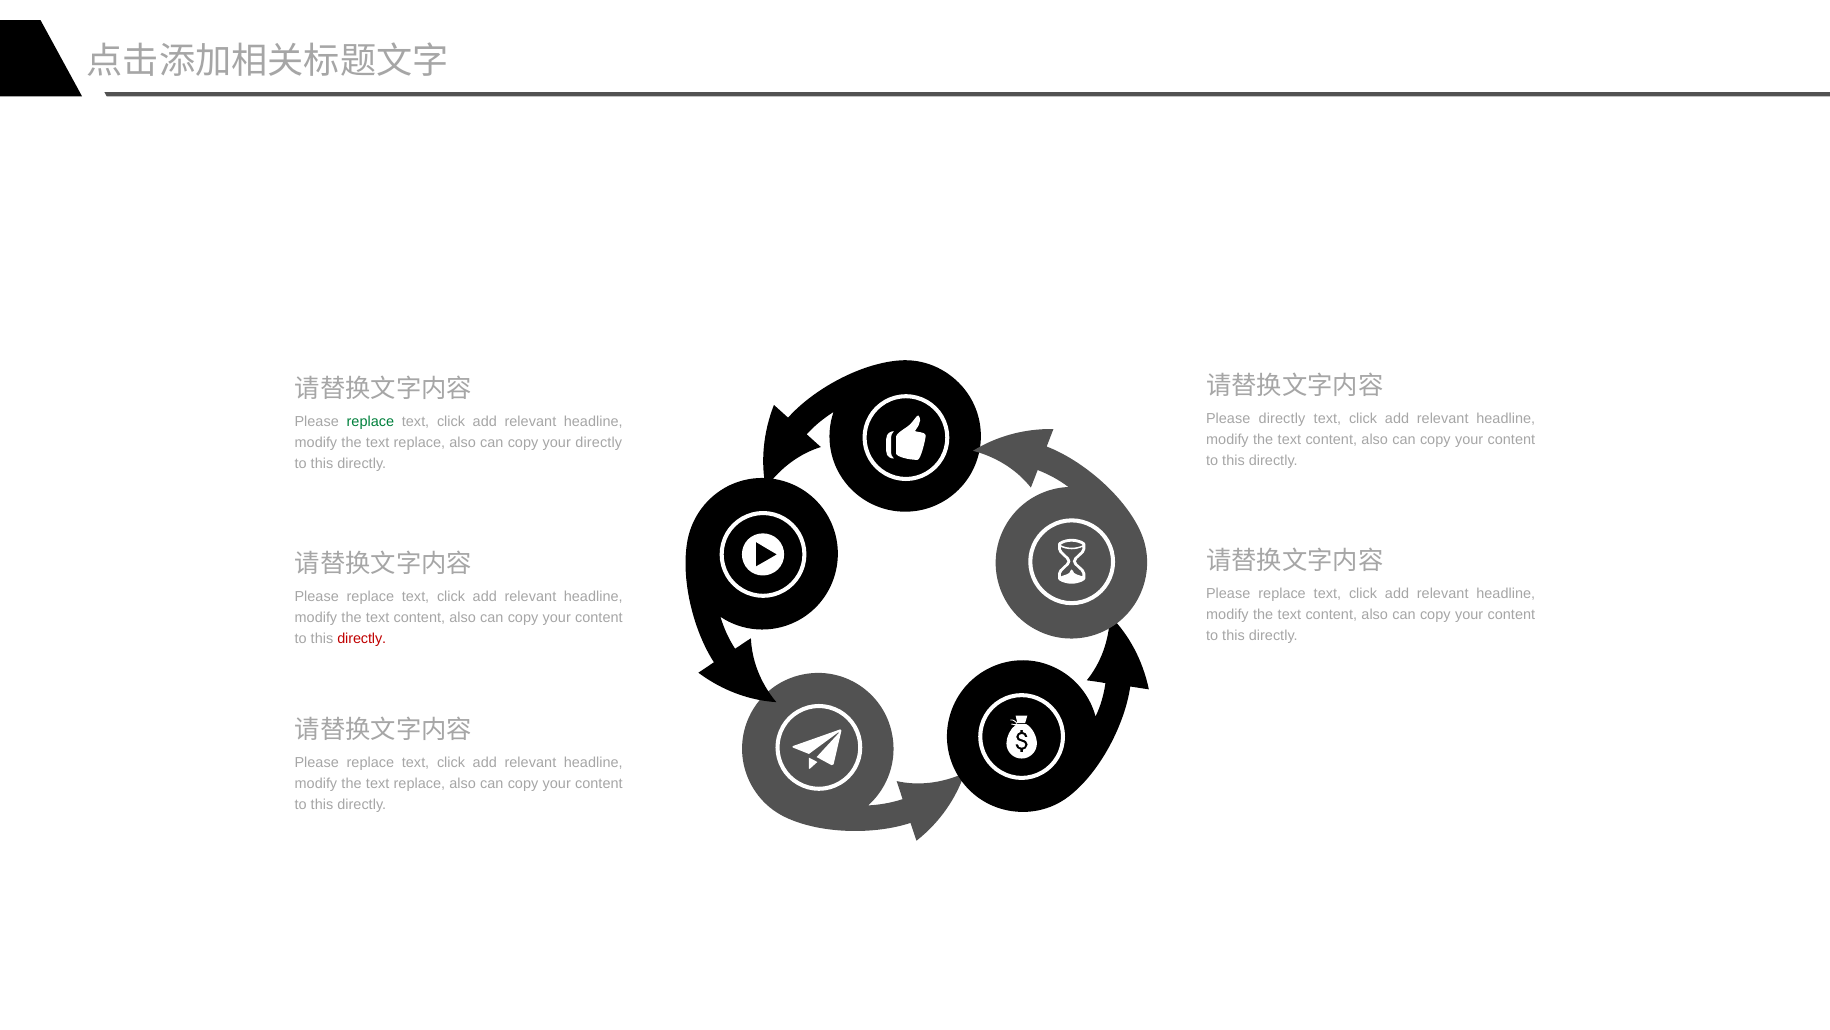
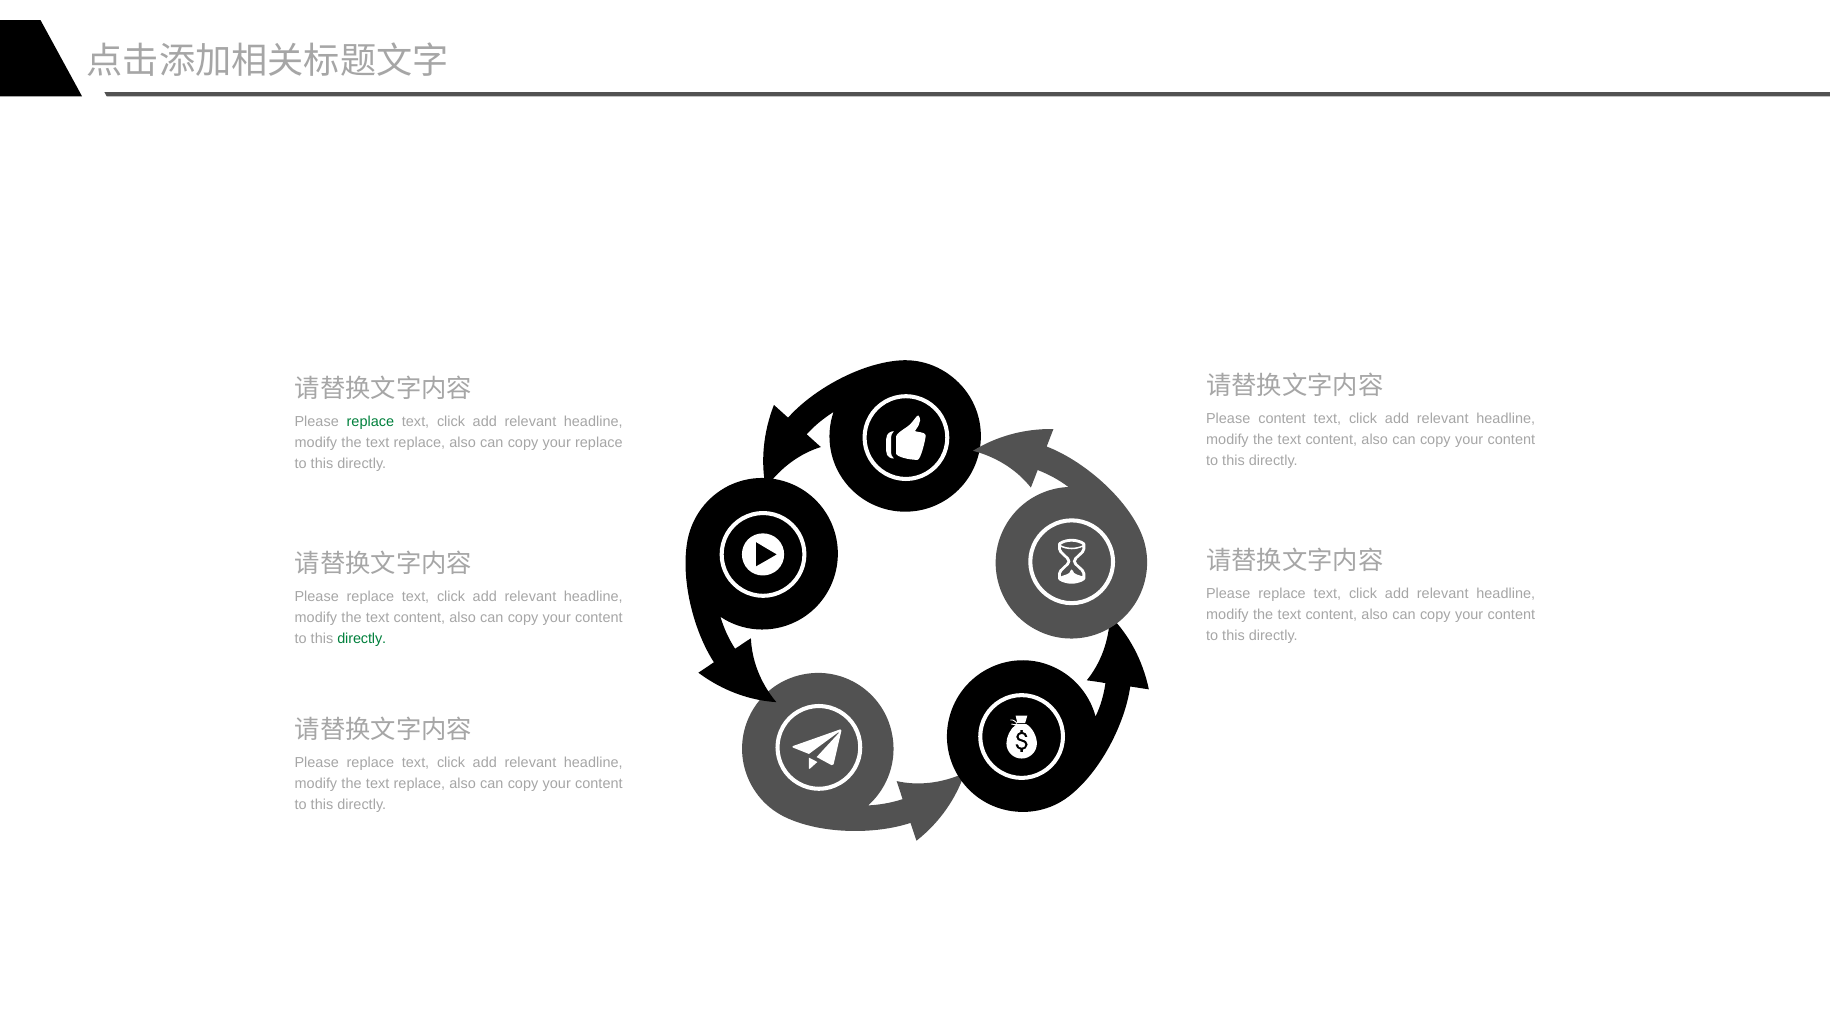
Please directly: directly -> content
your directly: directly -> replace
directly at (362, 638) colour: red -> green
